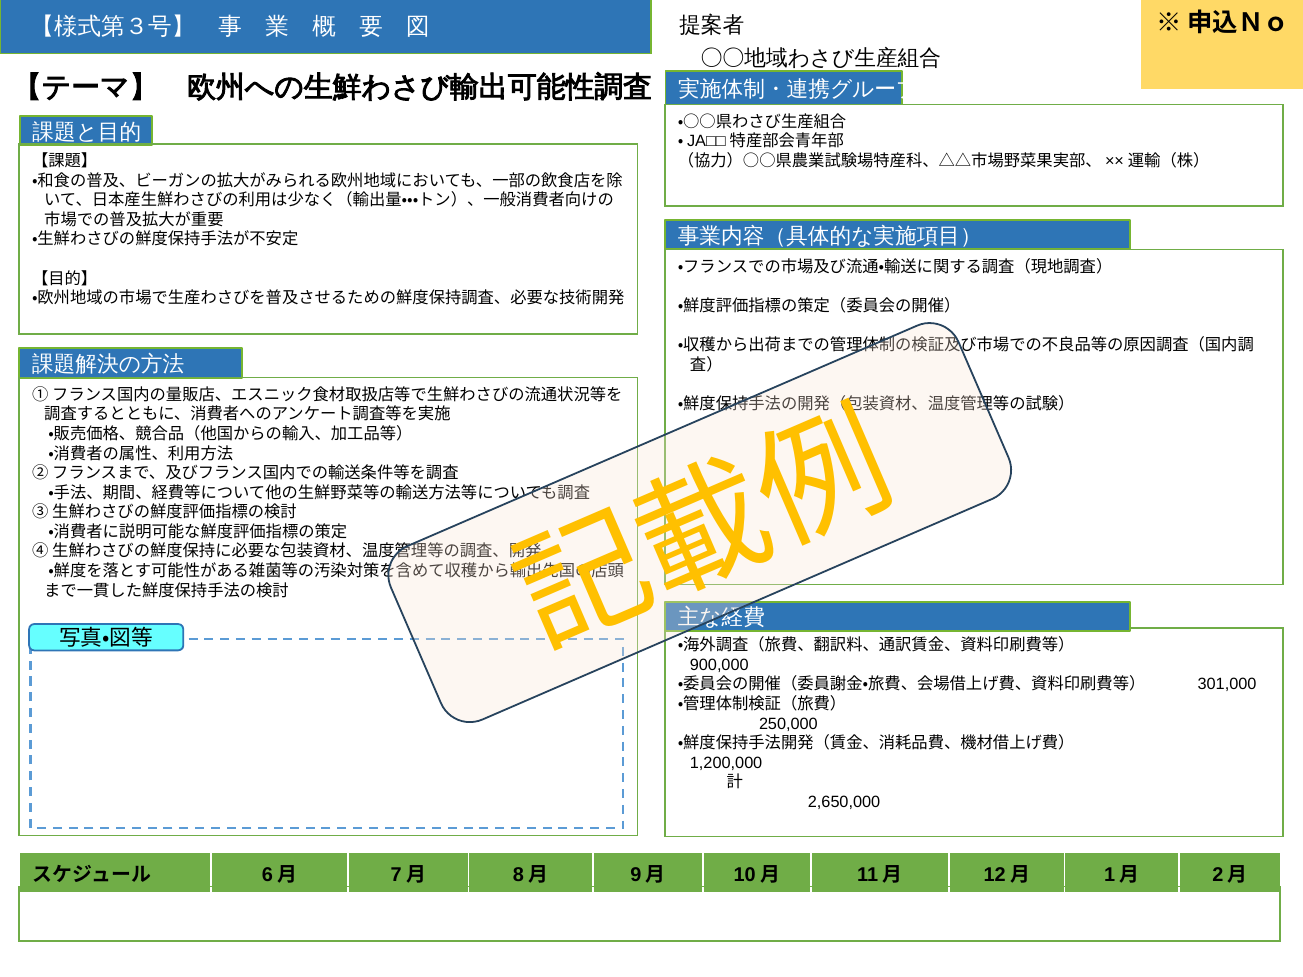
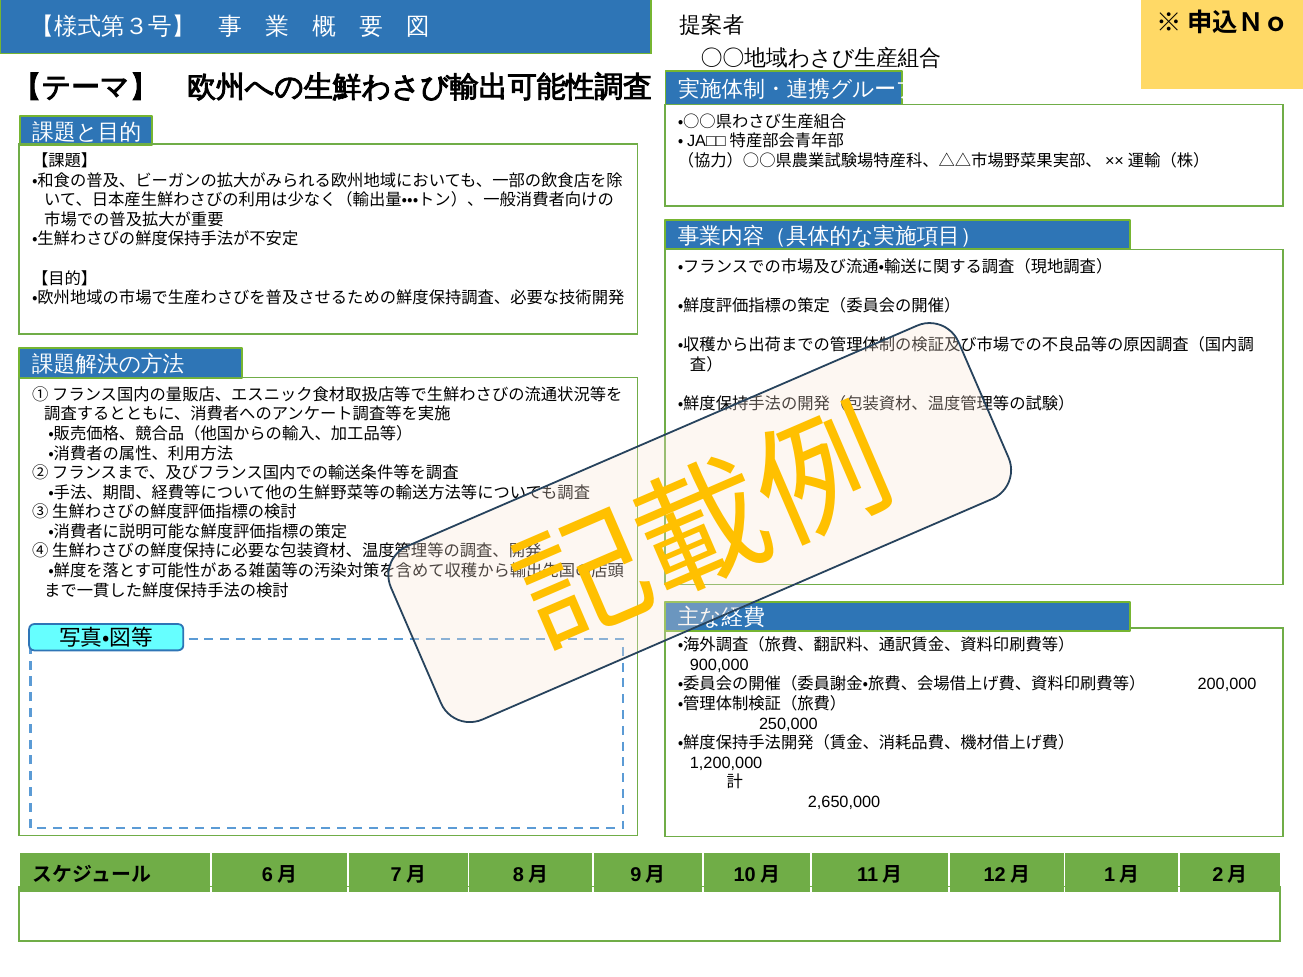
301,000: 301,000 -> 200,000
